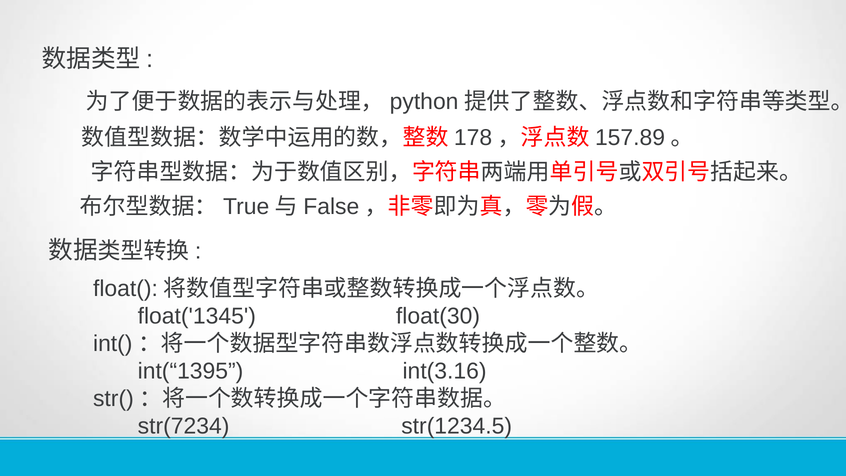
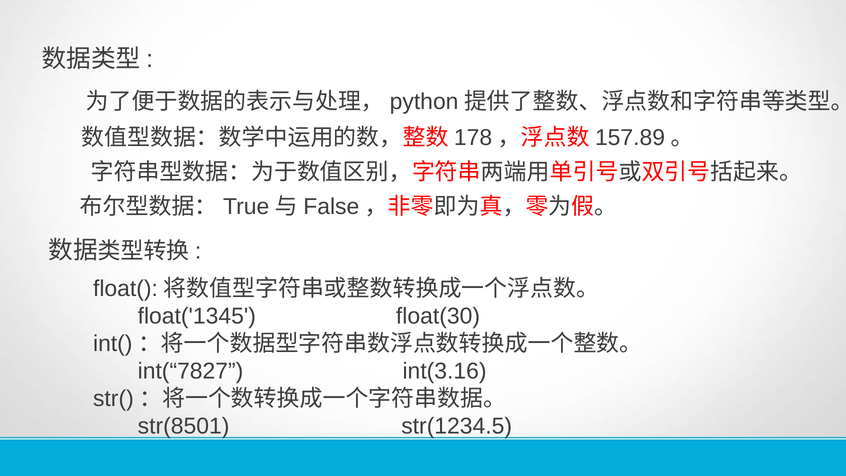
int(“1395: int(“1395 -> int(“7827
str(7234: str(7234 -> str(8501
